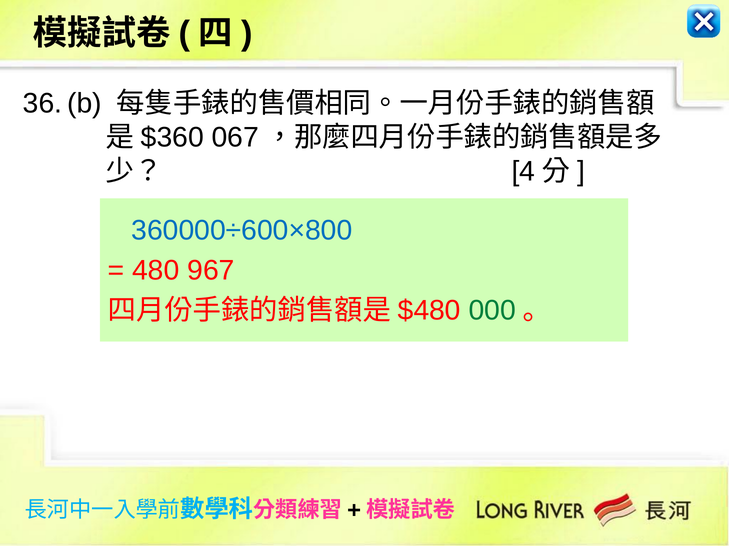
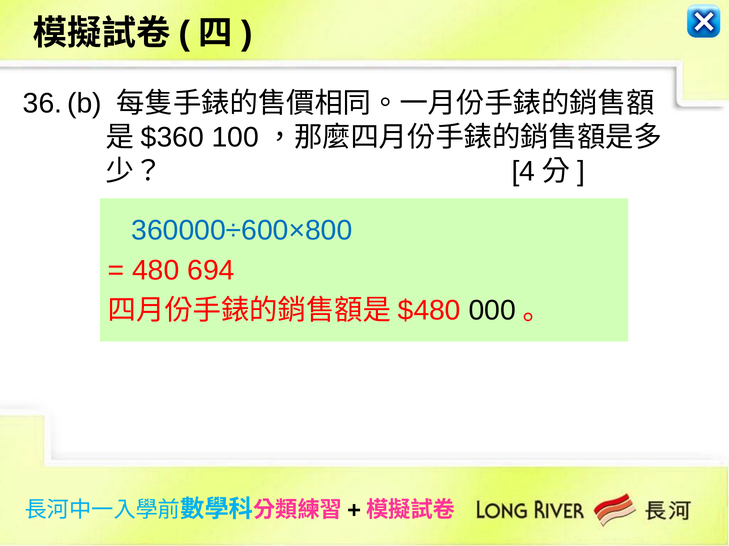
067: 067 -> 100
967: 967 -> 694
000 colour: green -> black
